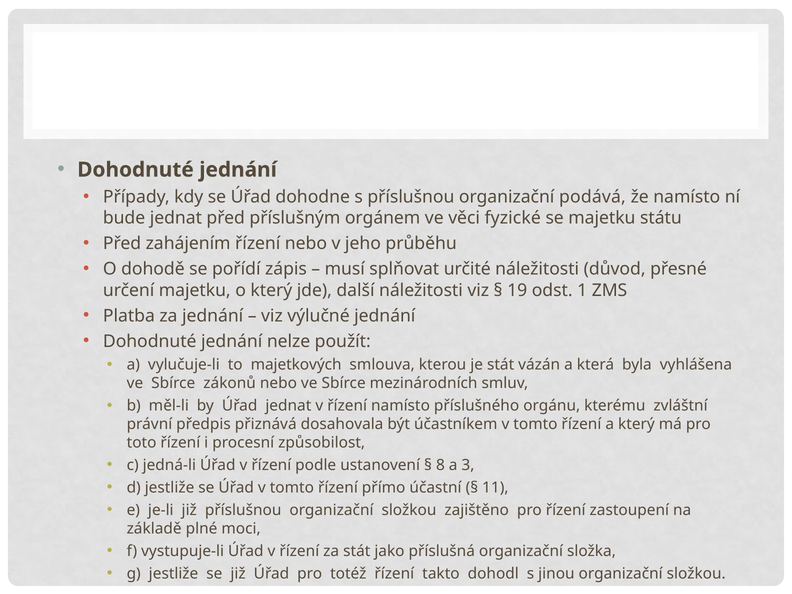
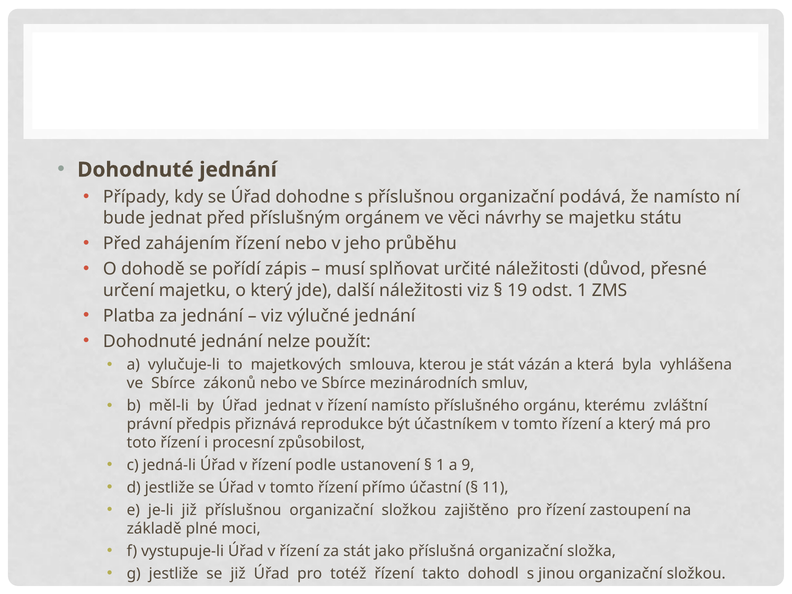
fyzické: fyzické -> návrhy
dosahovala: dosahovala -> reprodukce
8 at (440, 465): 8 -> 1
3: 3 -> 9
